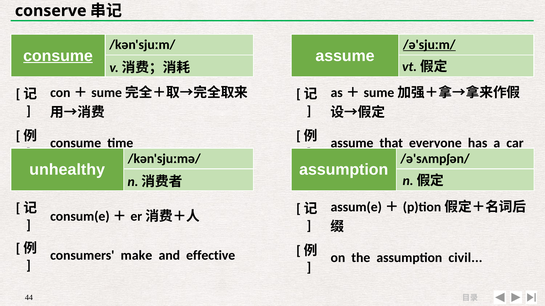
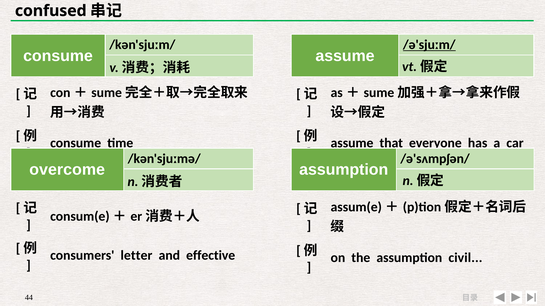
conserve: conserve -> confused
consume at (58, 56) underline: present -> none
unhealthy: unhealthy -> overcome
make: make -> letter
